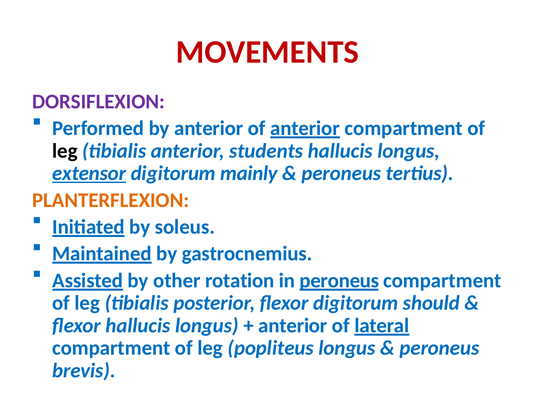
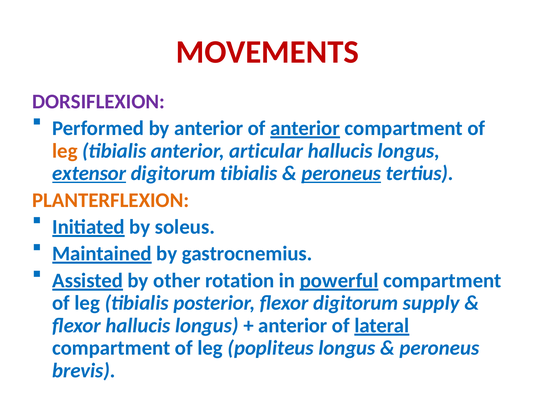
leg at (65, 151) colour: black -> orange
students: students -> articular
digitorum mainly: mainly -> tibialis
peroneus at (341, 173) underline: none -> present
in peroneus: peroneus -> powerful
should: should -> supply
